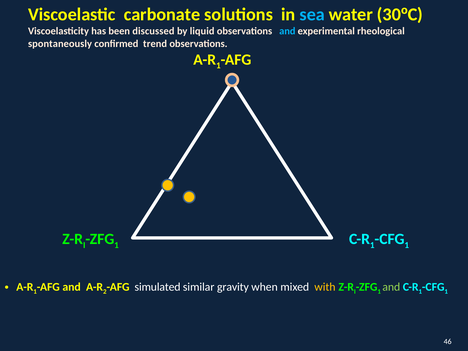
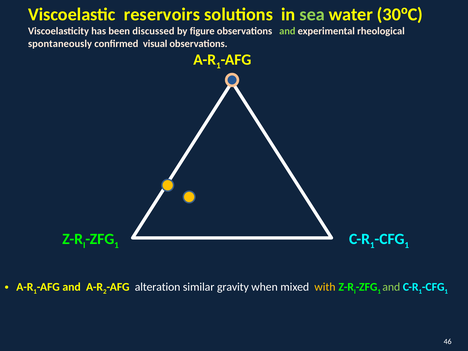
carbonate: carbonate -> reservoirs
sea colour: light blue -> light green
liquid: liquid -> figure
and at (287, 31) colour: light blue -> light green
trend: trend -> visual
simulated: simulated -> alteration
